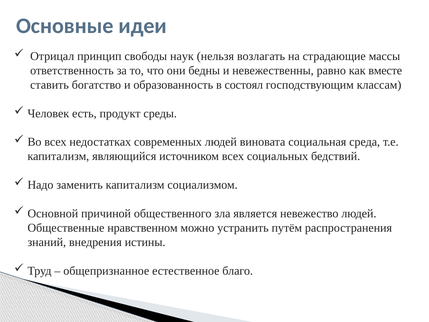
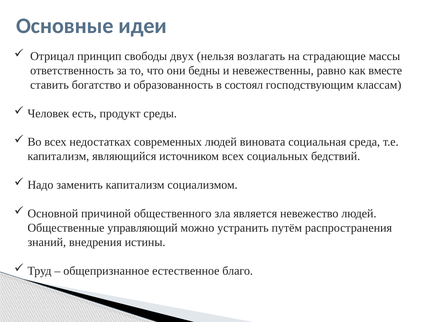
наук: наук -> двух
нравственном: нравственном -> управляющий
